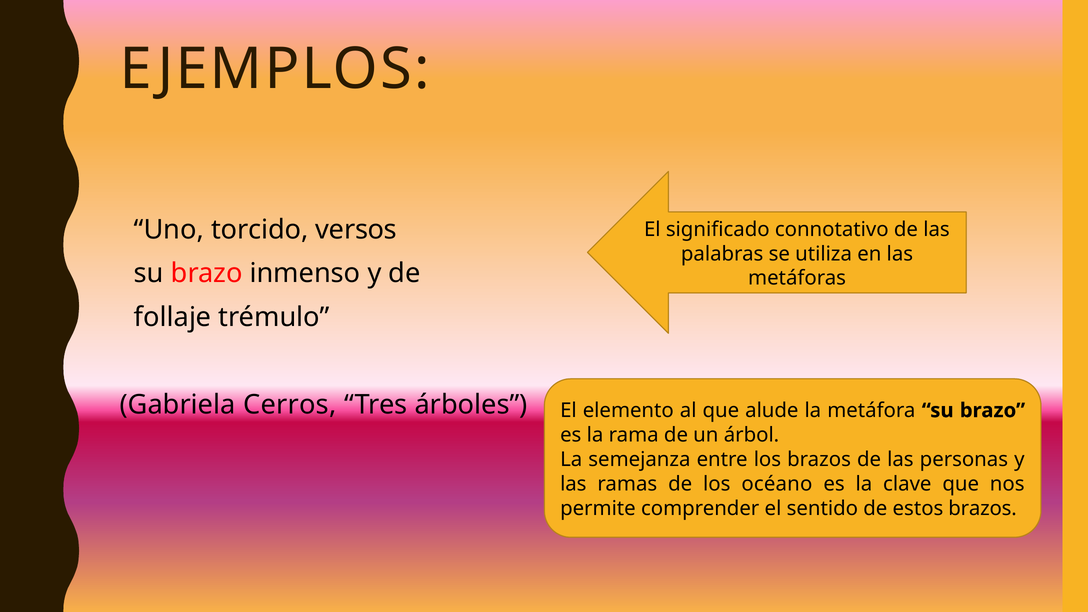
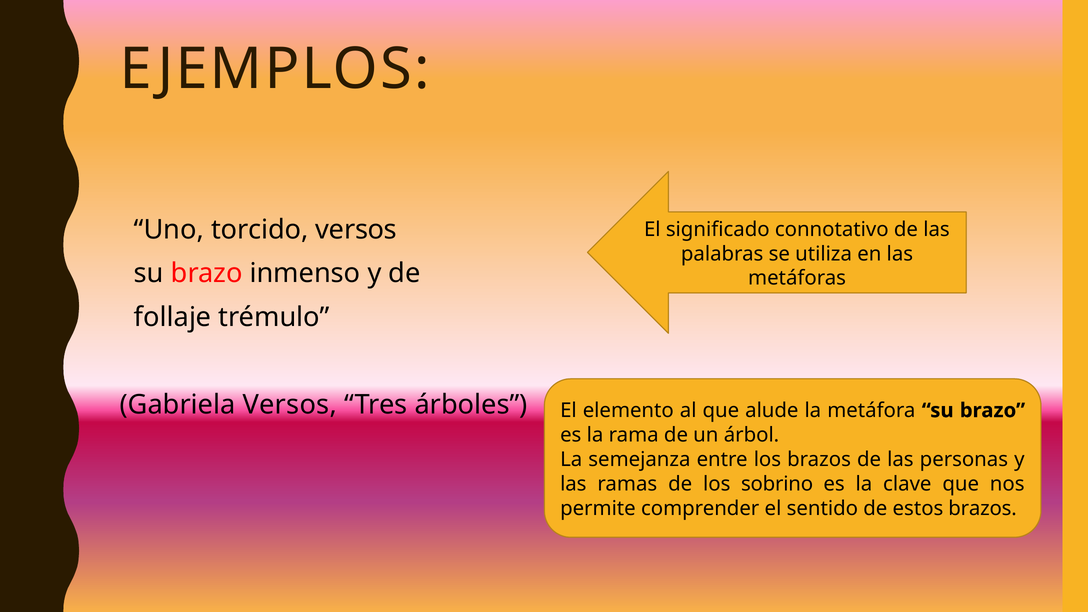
Gabriela Cerros: Cerros -> Versos
océano: océano -> sobrino
